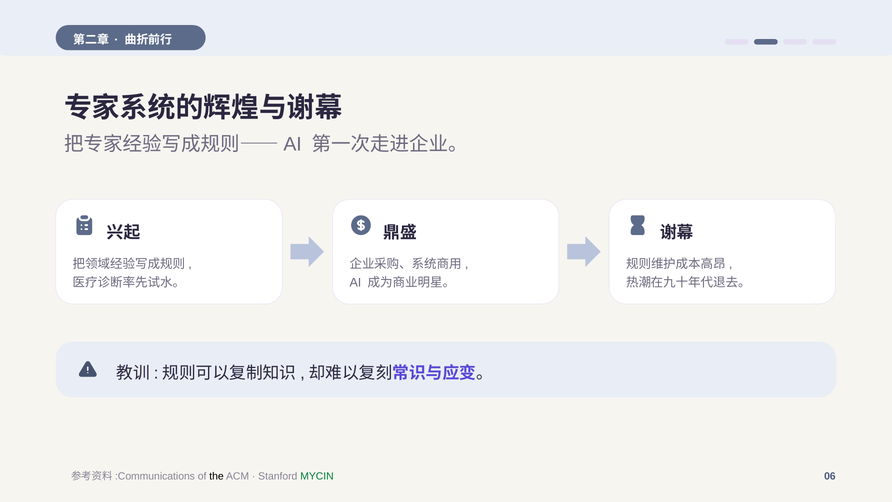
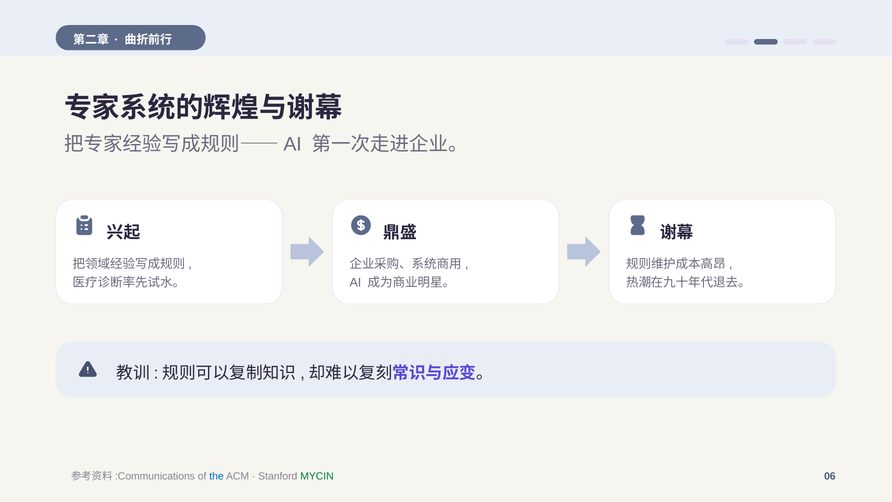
the colour: black -> blue
